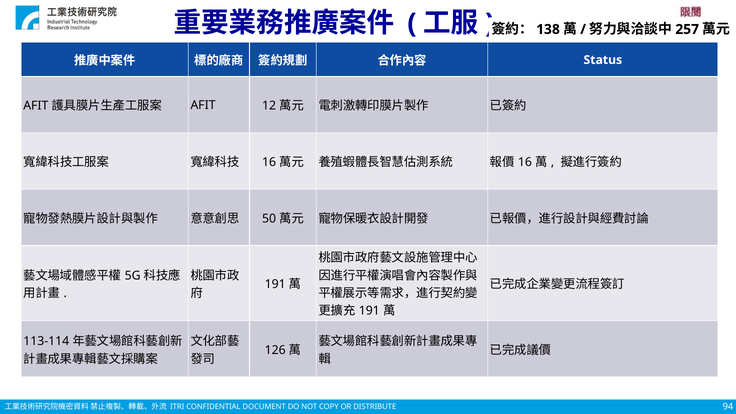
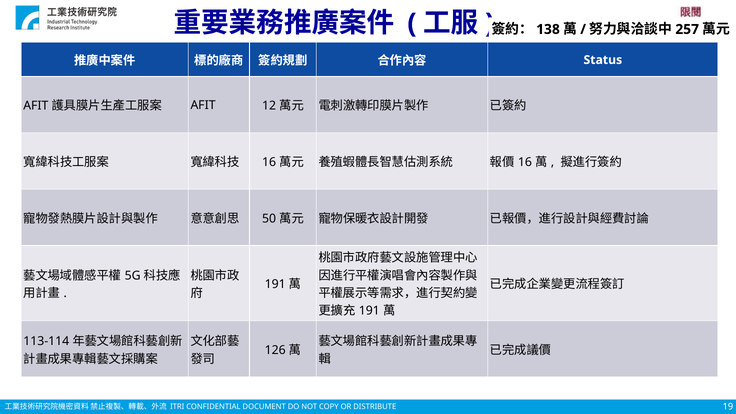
94: 94 -> 19
